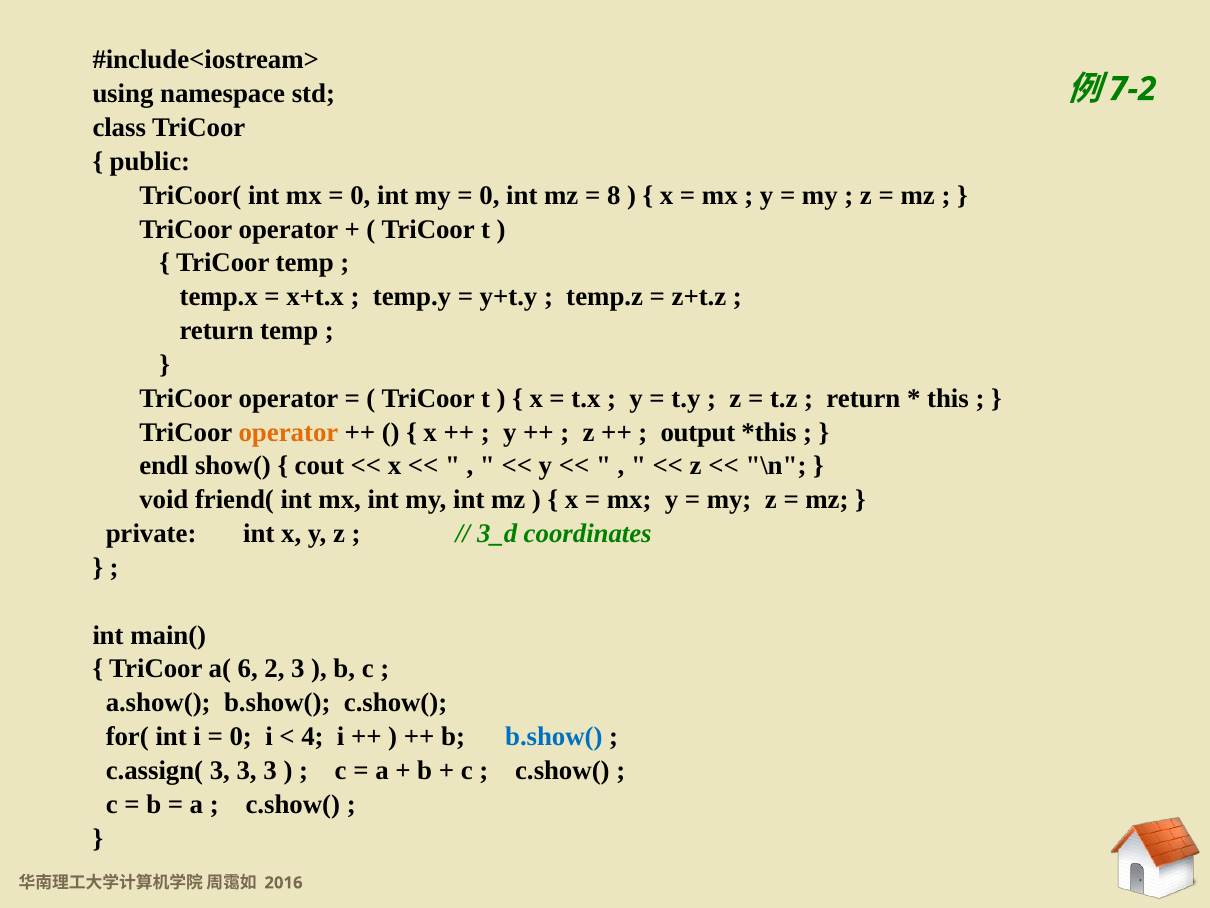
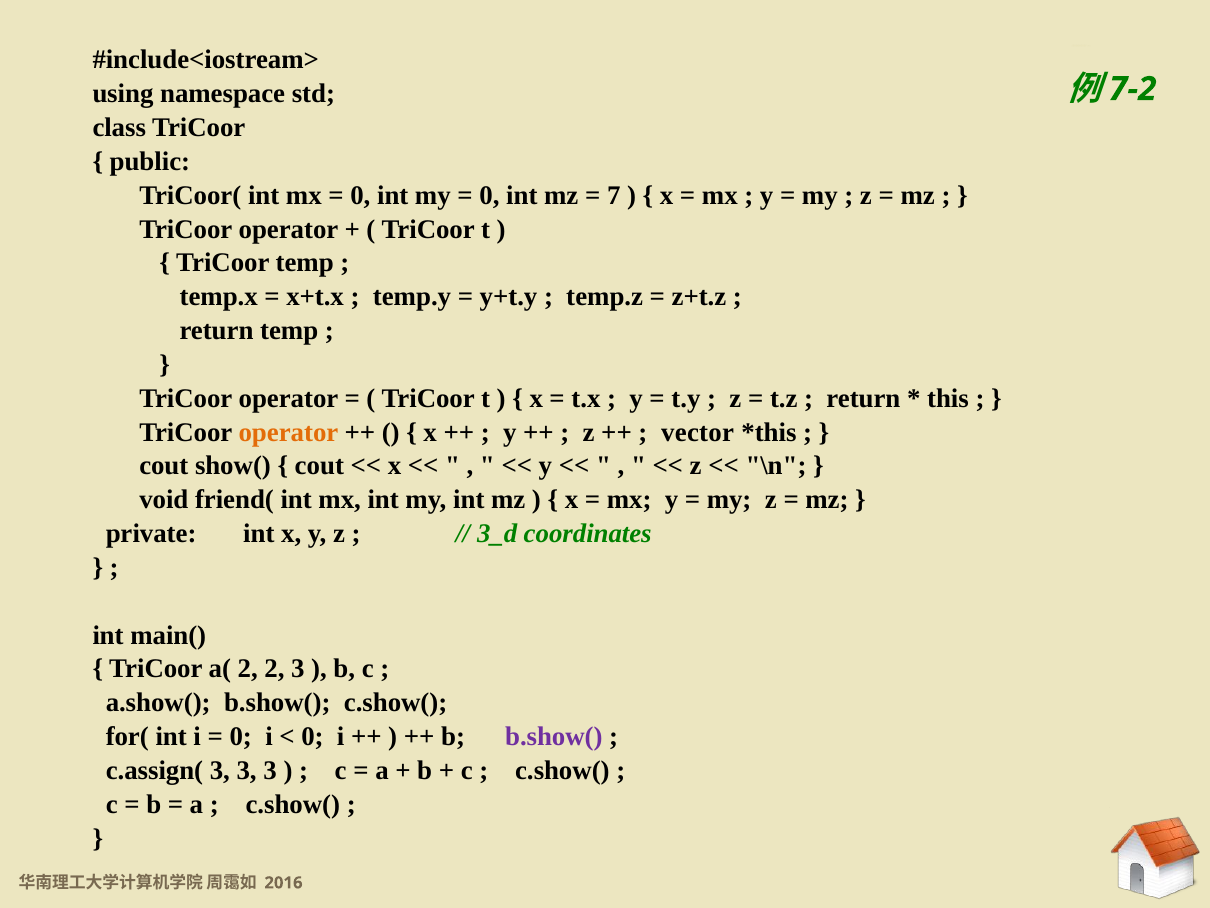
8 at (614, 195): 8 -> 7
output: output -> vector
endl at (164, 466): endl -> cout
a( 6: 6 -> 2
4 at (312, 736): 4 -> 0
b.show( at (554, 736) colour: blue -> purple
